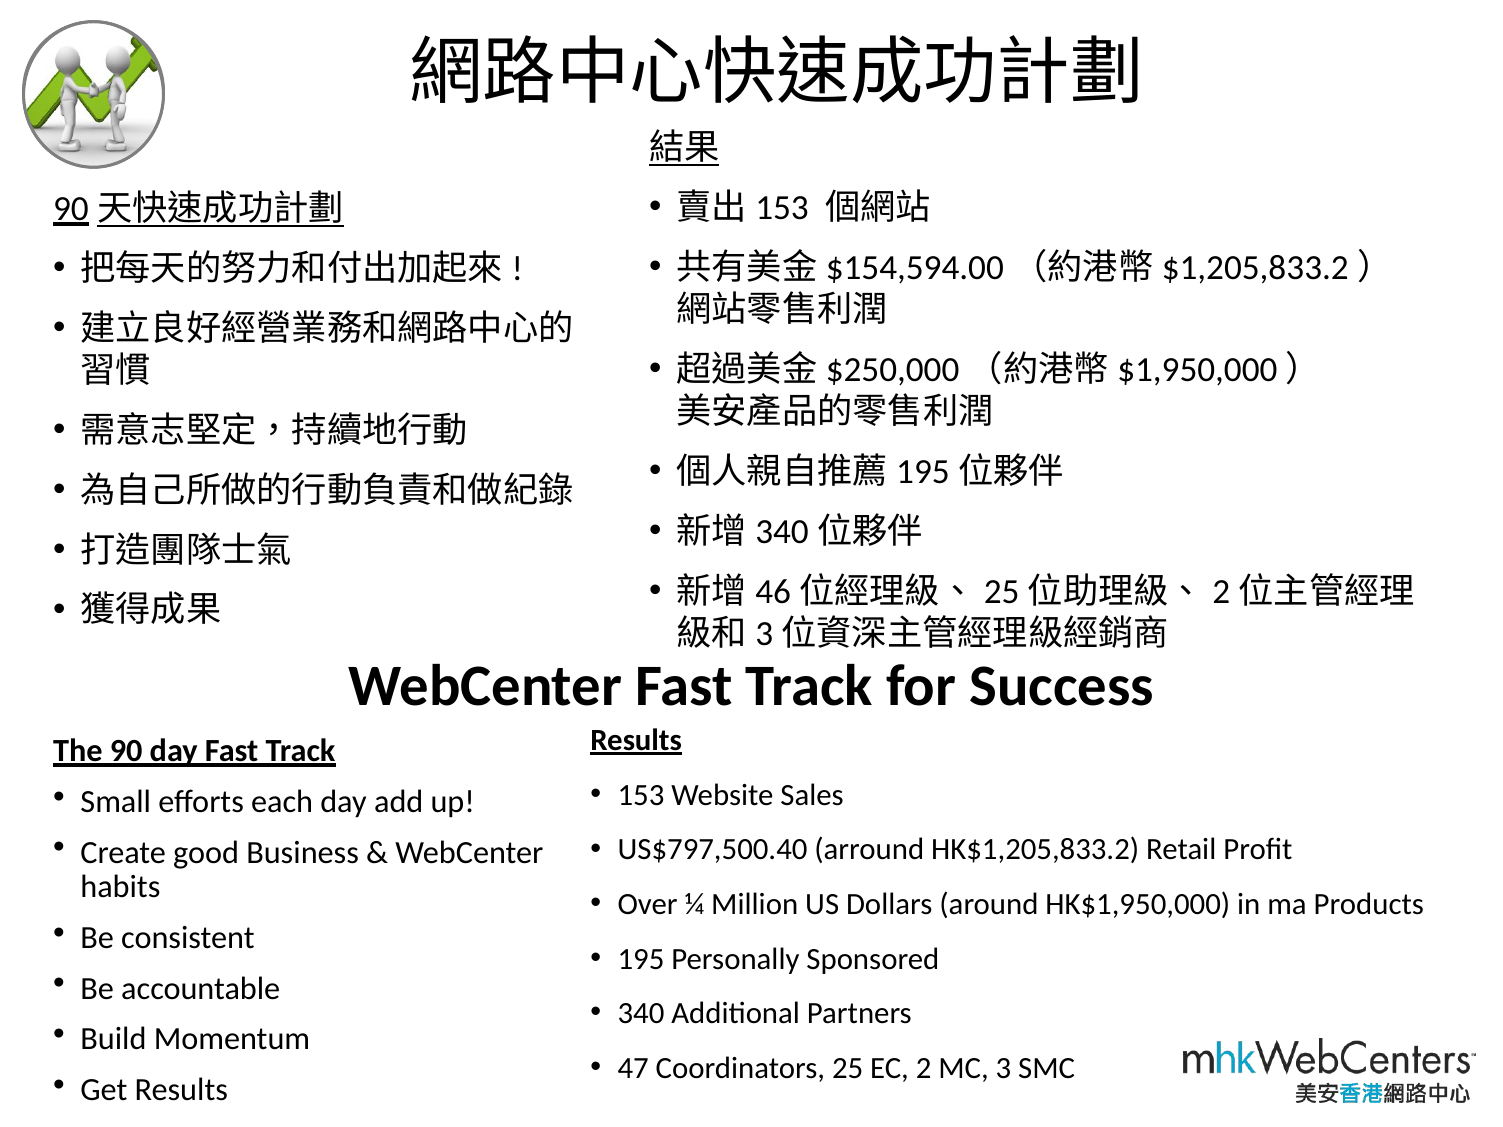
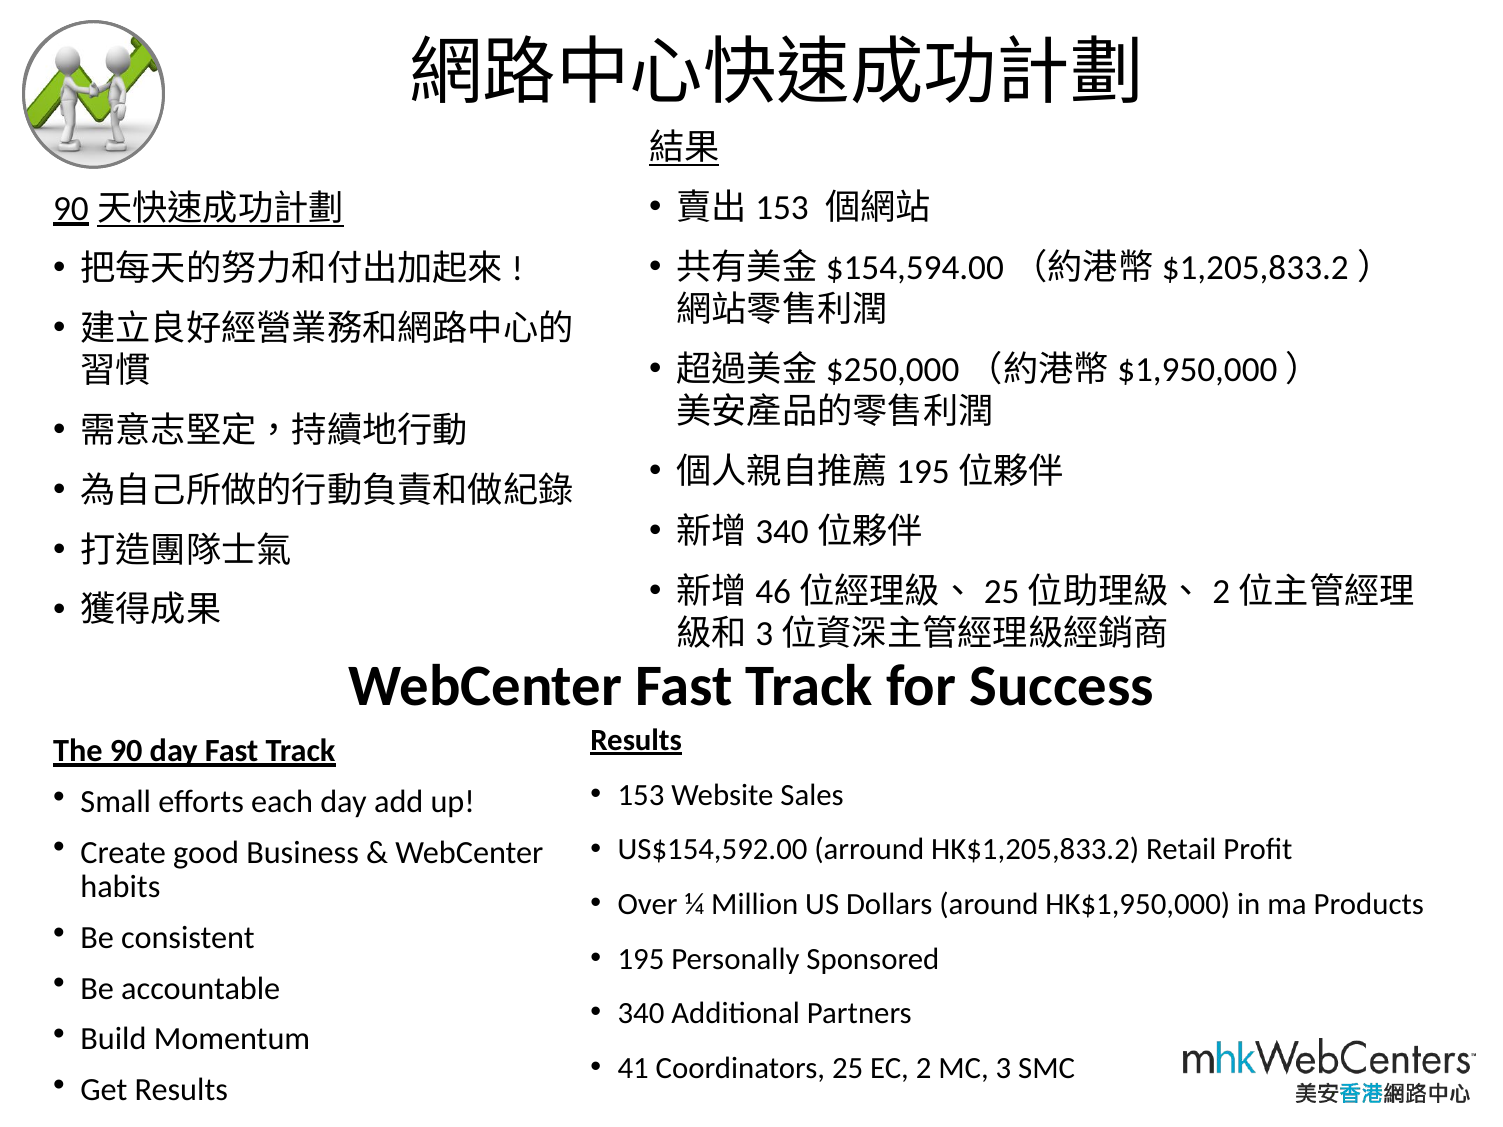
US$797,500.40: US$797,500.40 -> US$154,592.00
47: 47 -> 41
